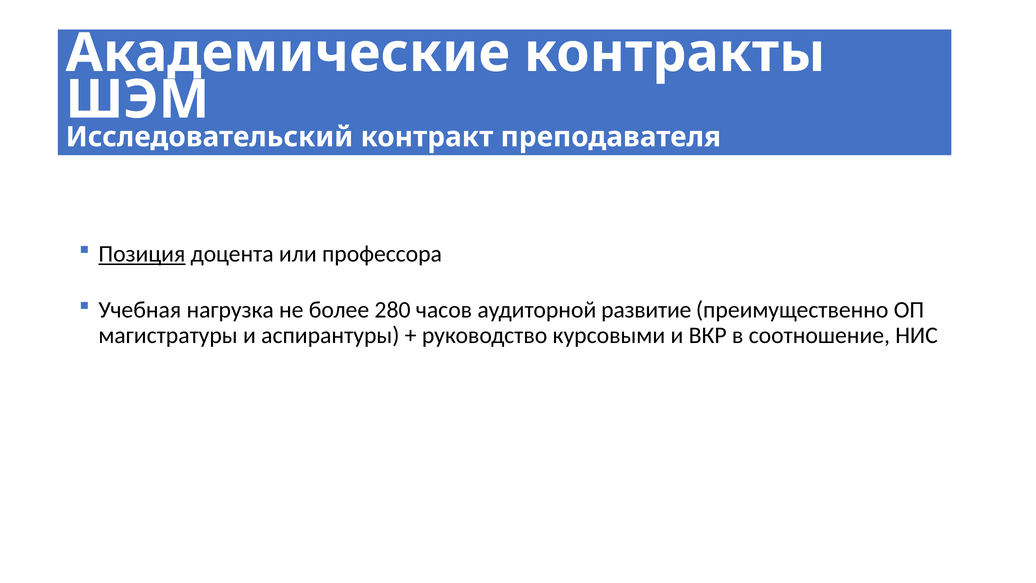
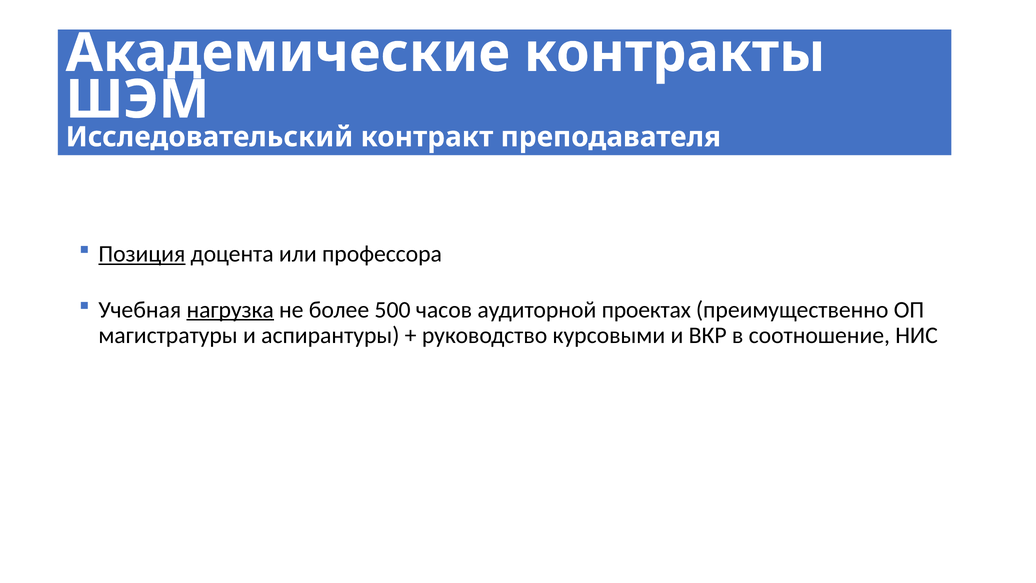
нагрузка underline: none -> present
280: 280 -> 500
развитие: развитие -> проектах
